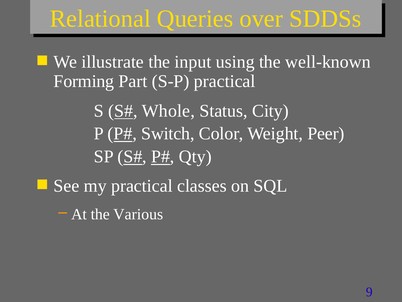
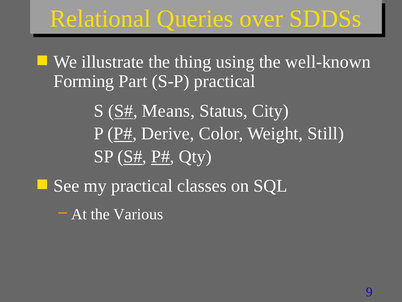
input: input -> thing
Whole: Whole -> Means
Switch: Switch -> Derive
Peer: Peer -> Still
